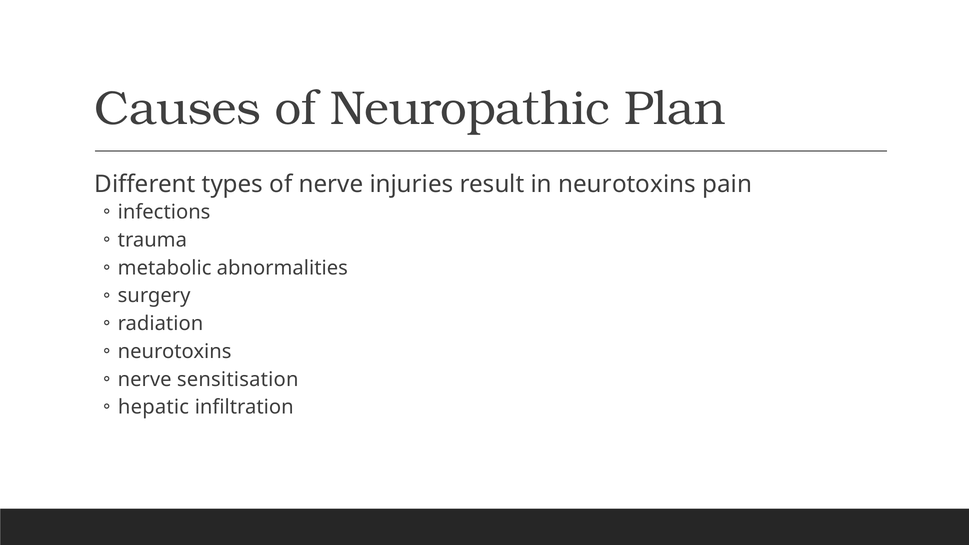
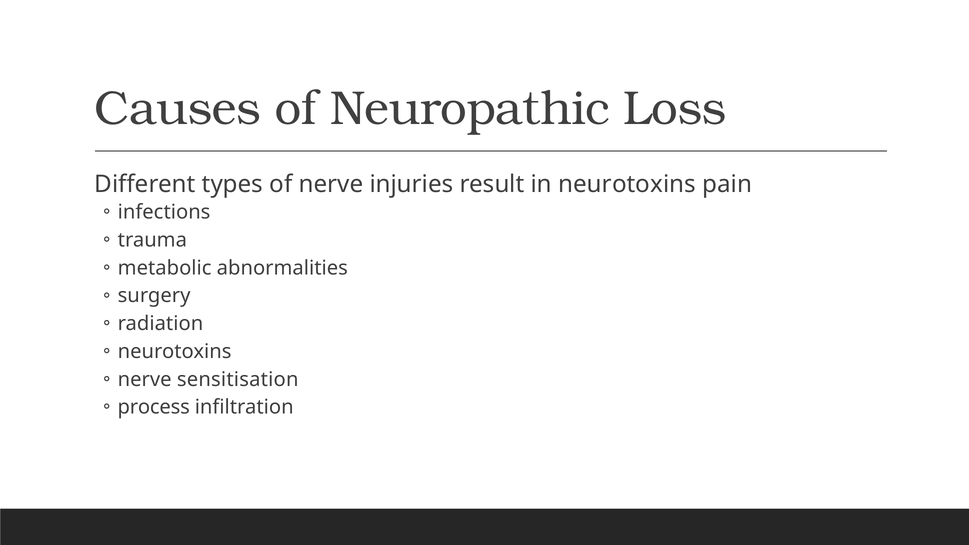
Plan: Plan -> Loss
hepatic: hepatic -> process
